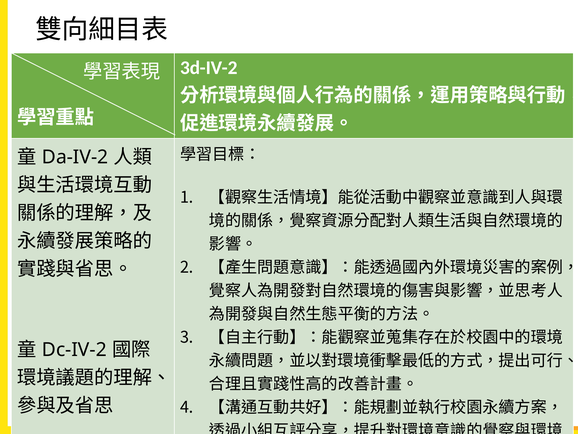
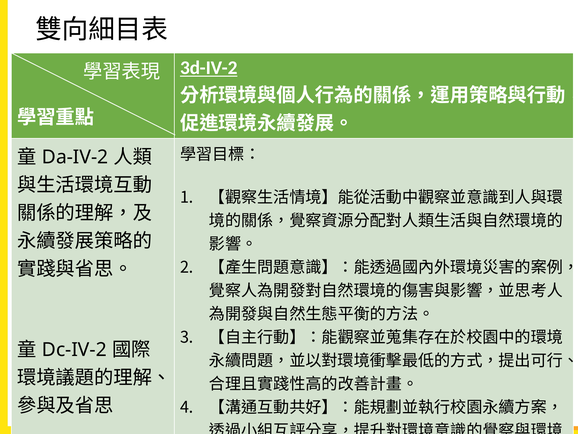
3d-IV-2 underline: none -> present
